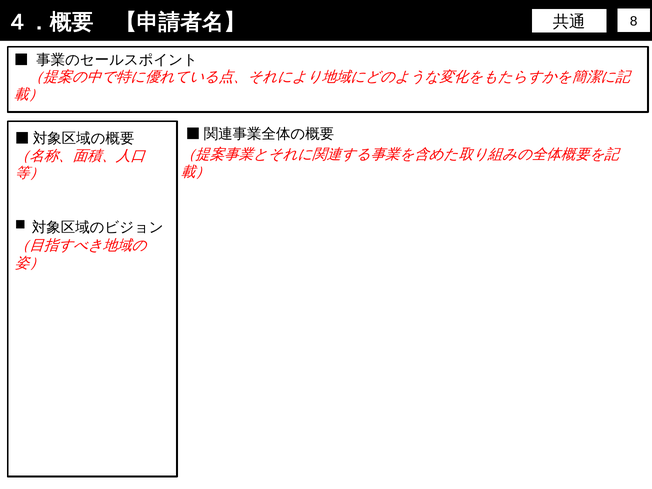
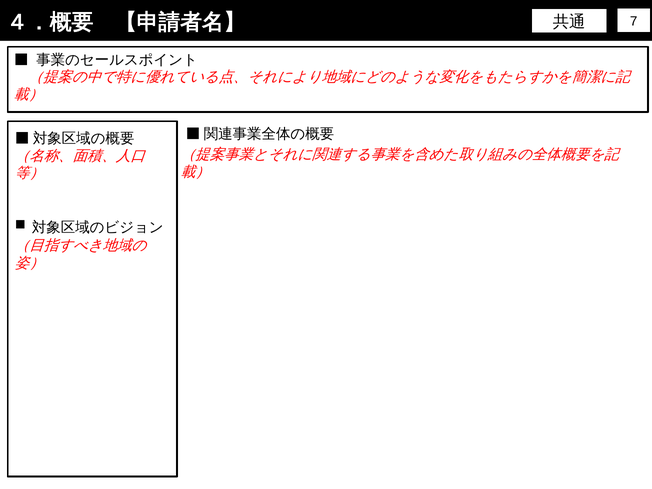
8: 8 -> 7
